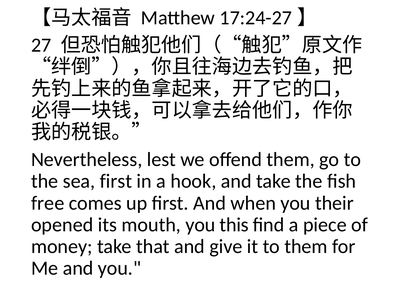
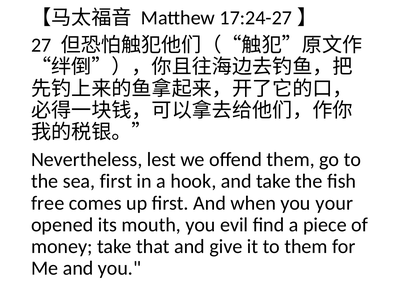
their: their -> your
this: this -> evil
